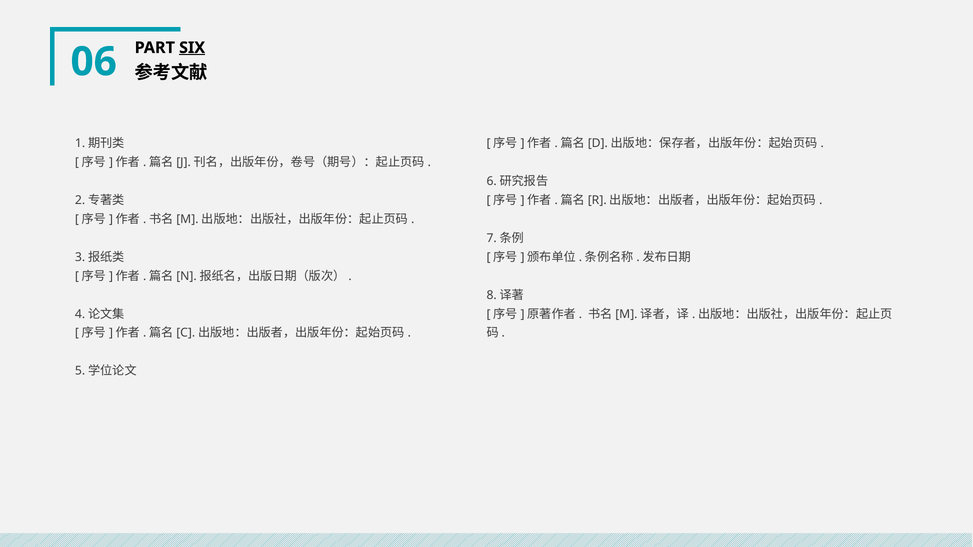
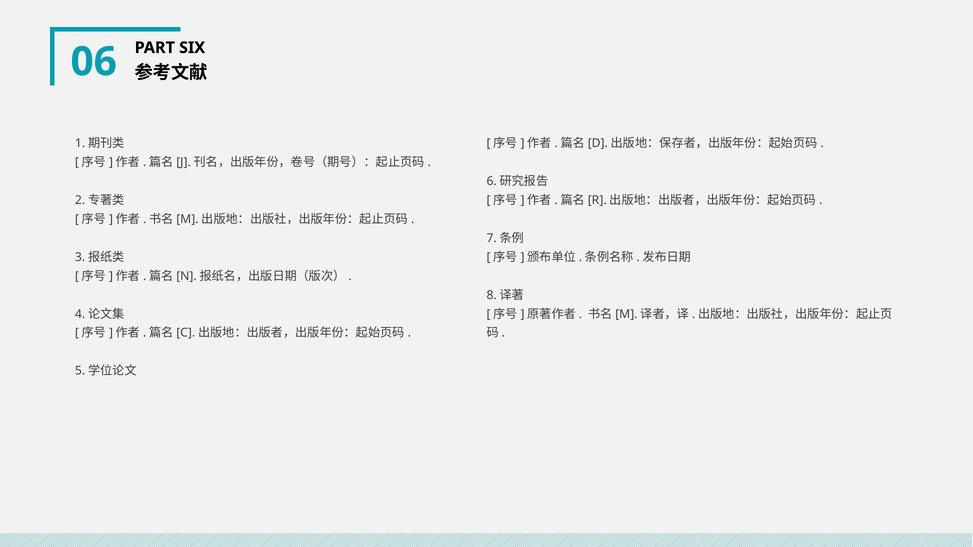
SIX underline: present -> none
